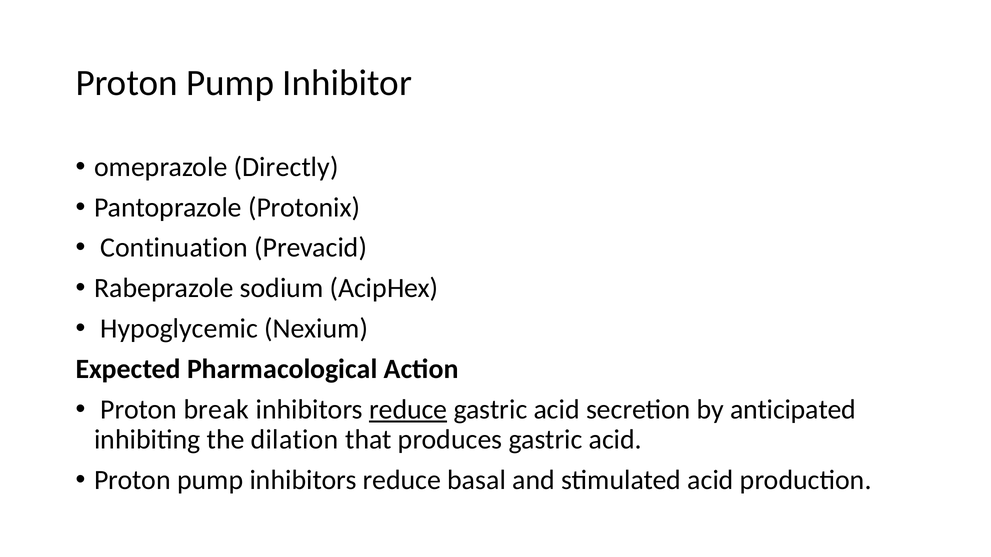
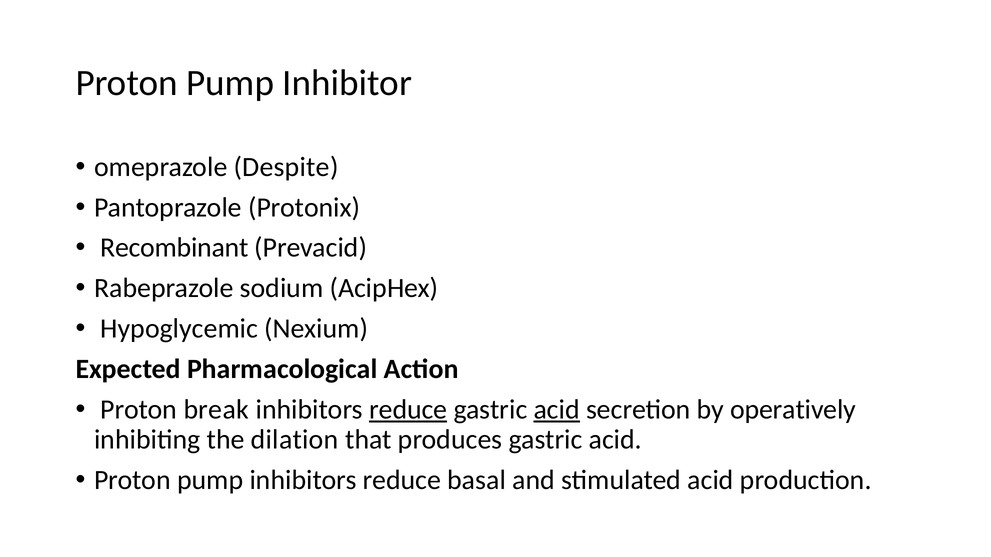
Directly: Directly -> Despite
Continuation: Continuation -> Recombinant
acid at (557, 410) underline: none -> present
anticipated: anticipated -> operatively
